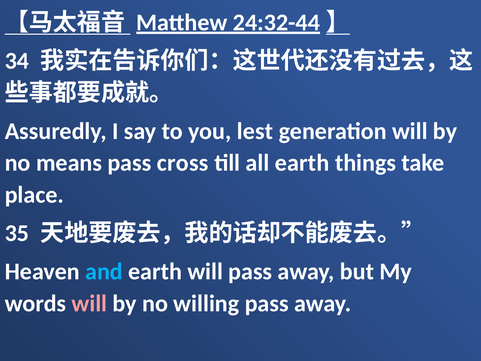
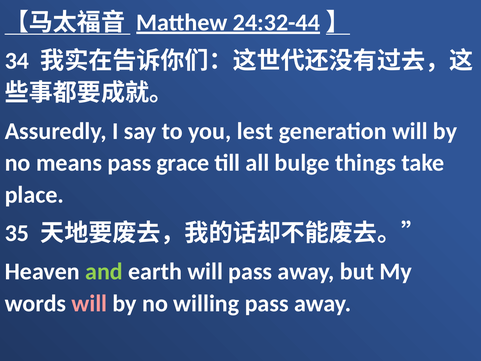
cross: cross -> grace
all earth: earth -> bulge
and colour: light blue -> light green
